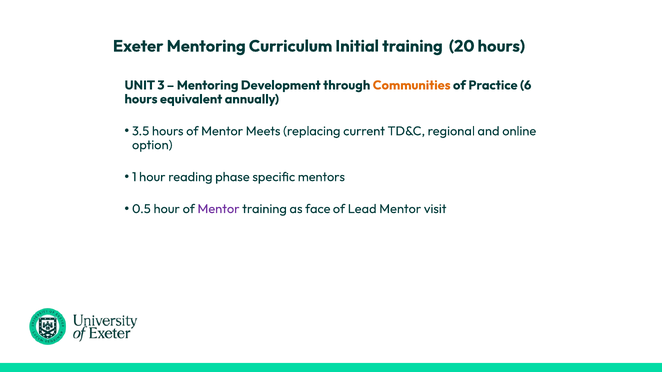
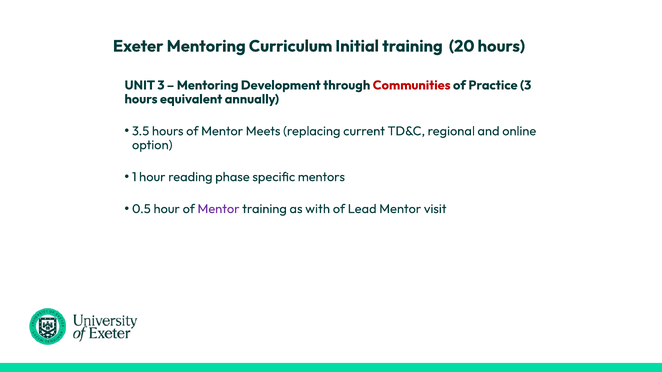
Communities colour: orange -> red
Practice 6: 6 -> 3
face: face -> with
